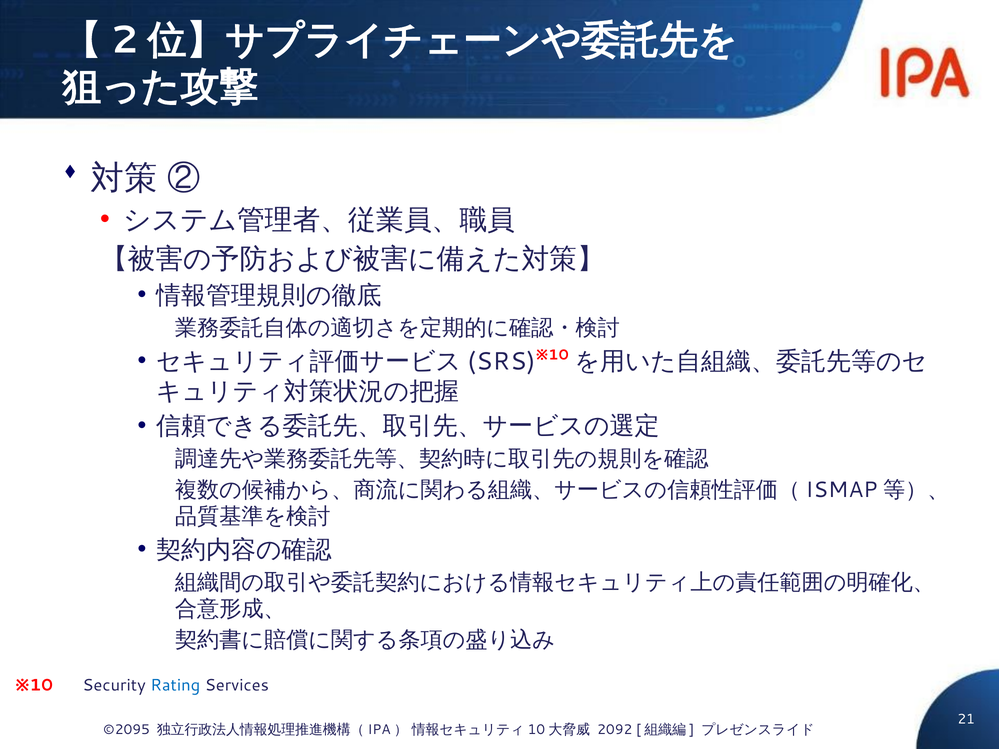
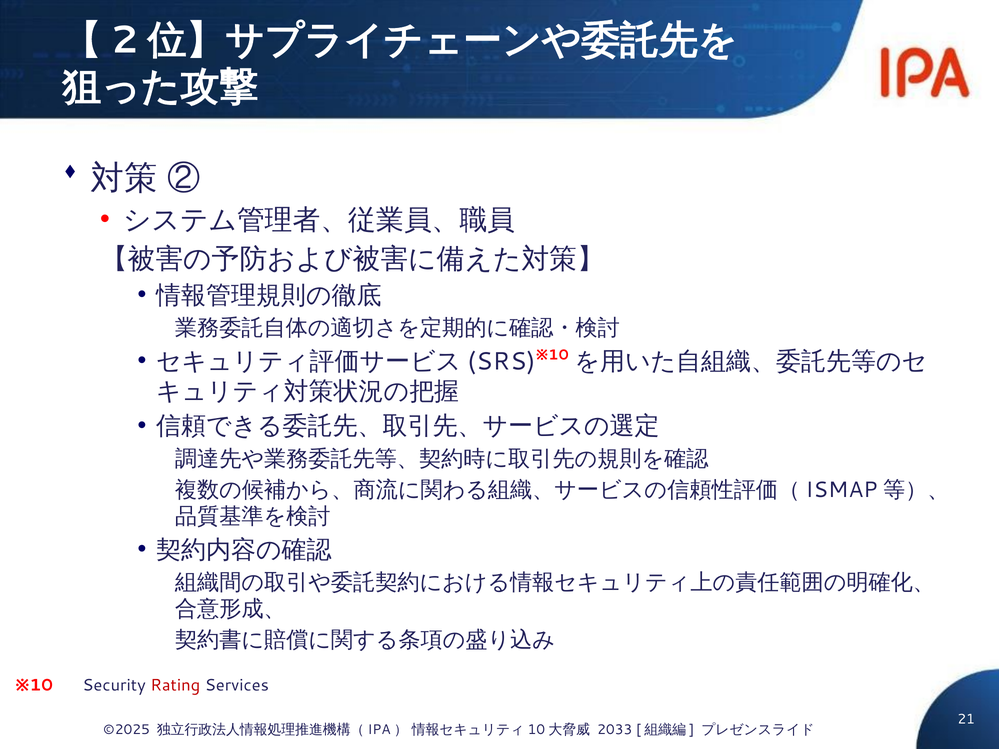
Rating colour: blue -> red
©2095: ©2095 -> ©2025
2092: 2092 -> 2033
